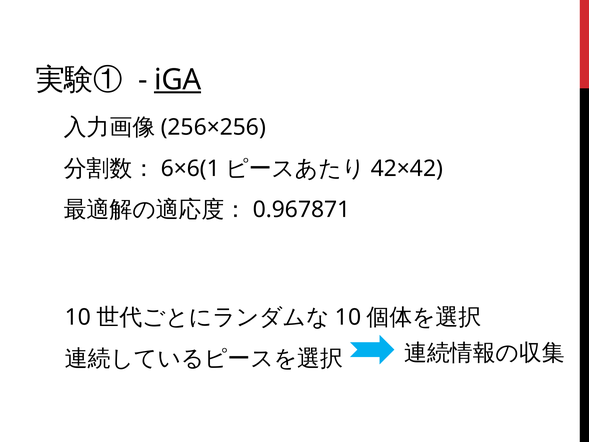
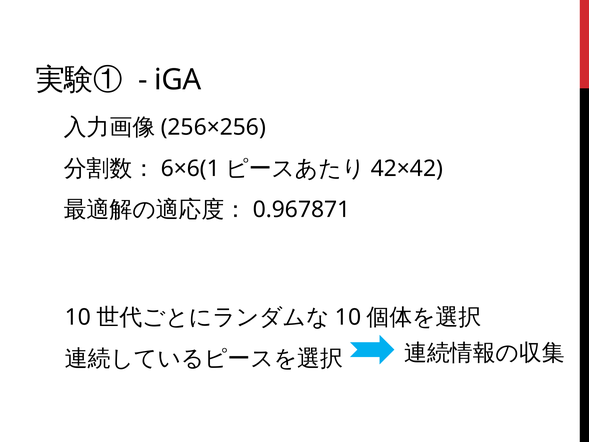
iGA underline: present -> none
